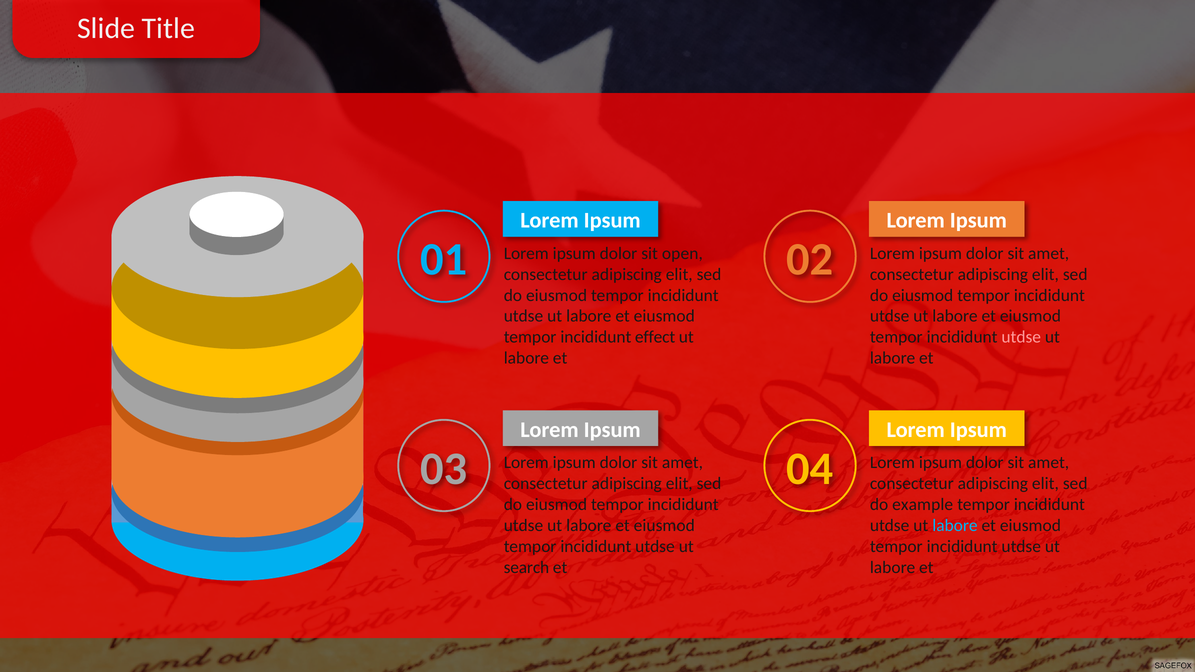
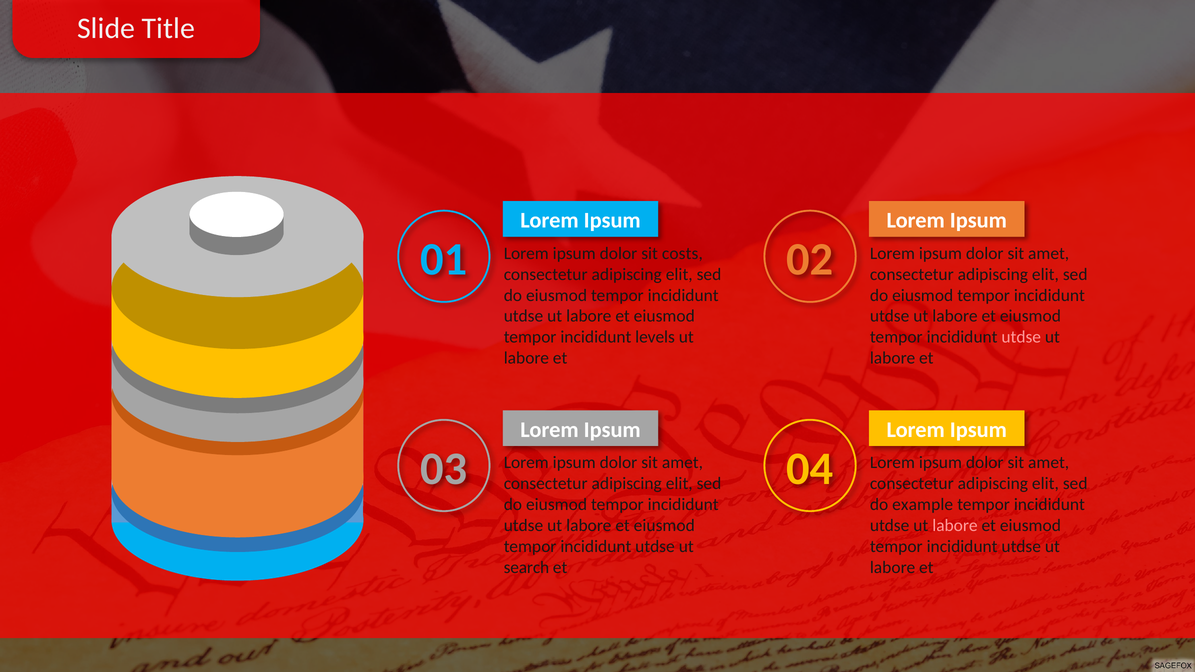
open: open -> costs
effect: effect -> levels
labore at (955, 526) colour: light blue -> pink
